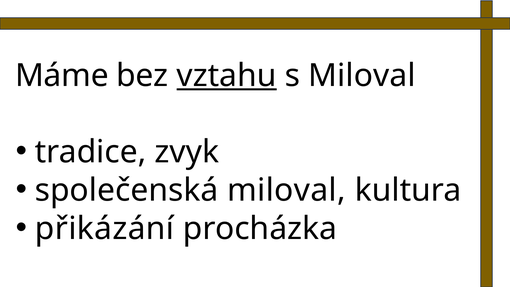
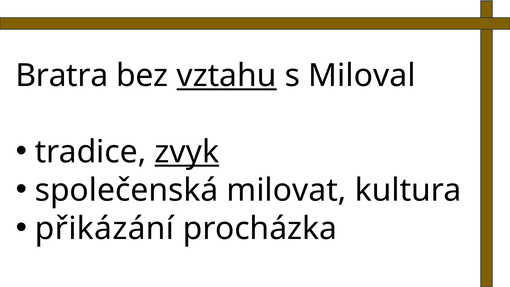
Máme: Máme -> Bratra
zvyk underline: none -> present
společenská miloval: miloval -> milovat
